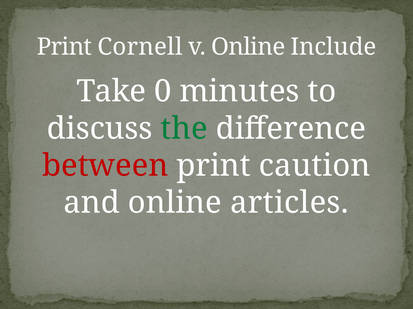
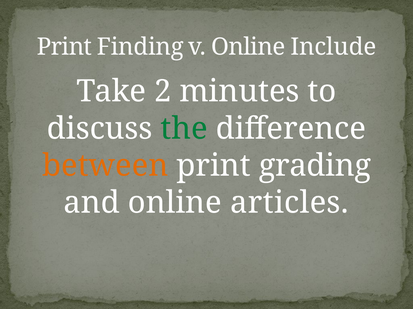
Cornell: Cornell -> Finding
0: 0 -> 2
between colour: red -> orange
caution: caution -> grading
